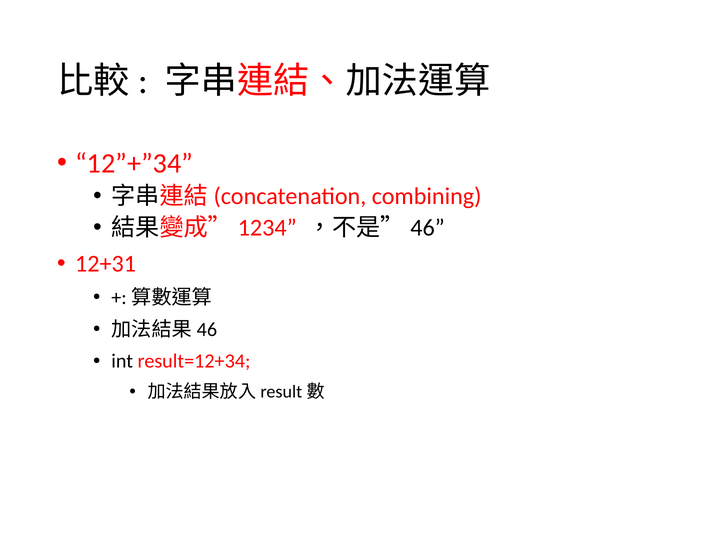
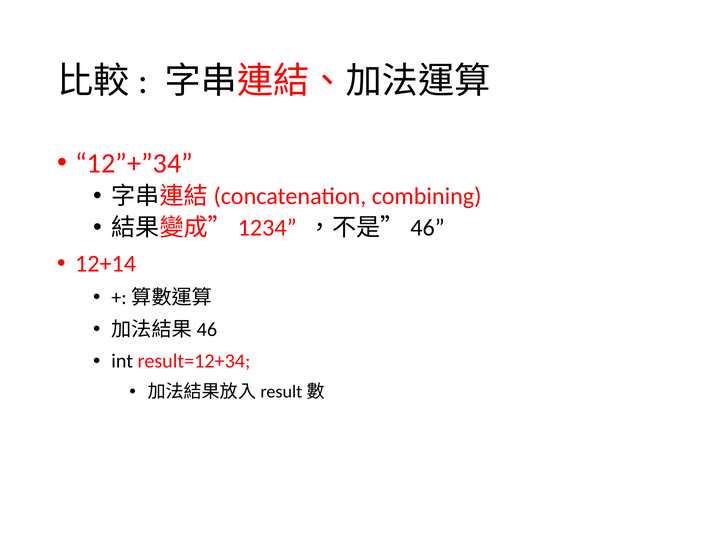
12+31: 12+31 -> 12+14
